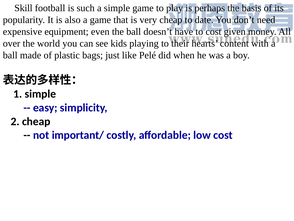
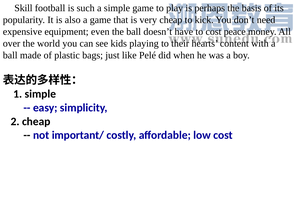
date: date -> kick
given: given -> peace
